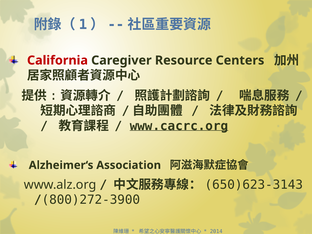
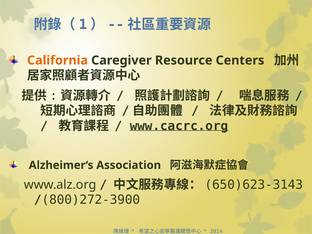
California colour: red -> orange
